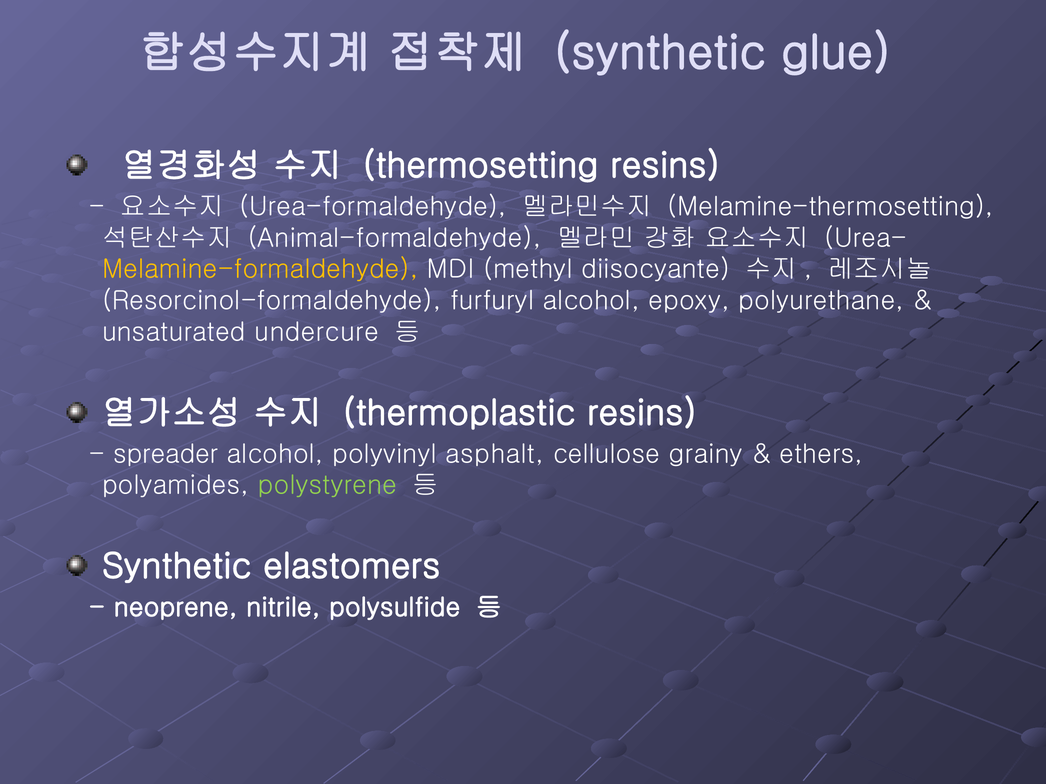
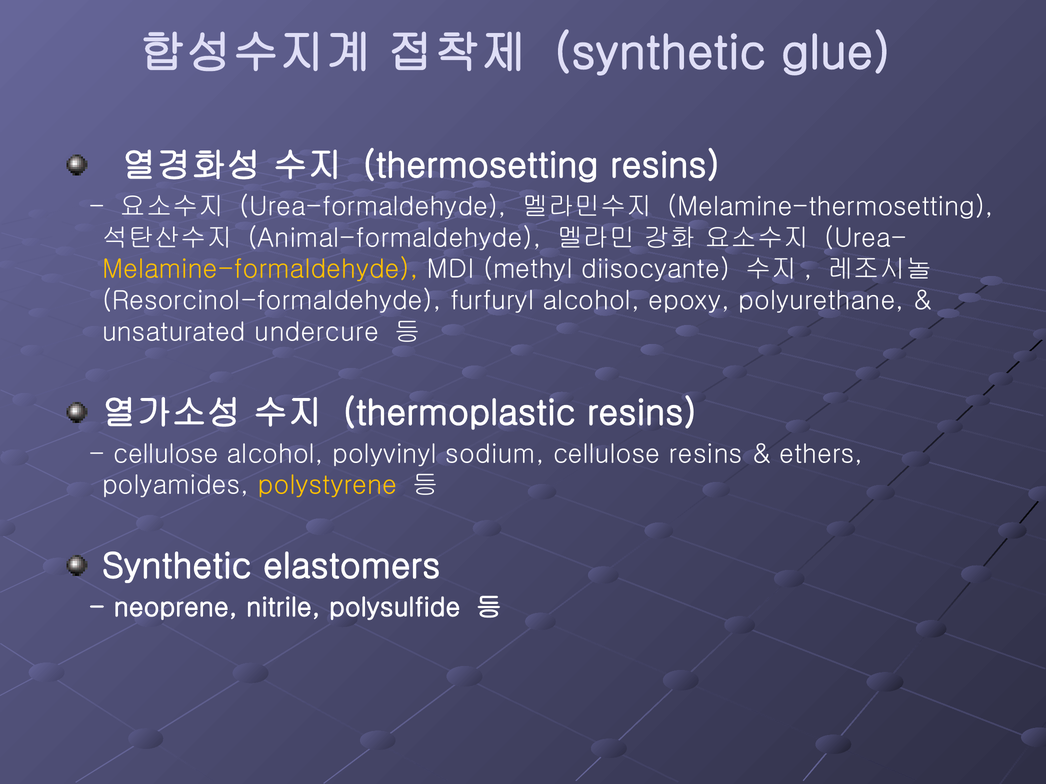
spreader at (166, 454): spreader -> cellulose
asphalt: asphalt -> sodium
cellulose grainy: grainy -> resins
polystyrene colour: light green -> yellow
